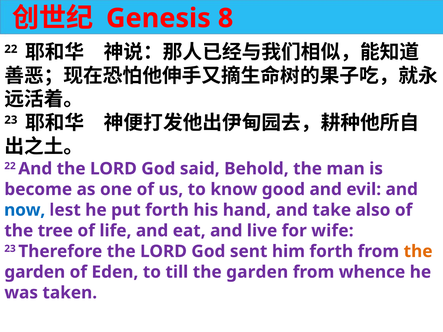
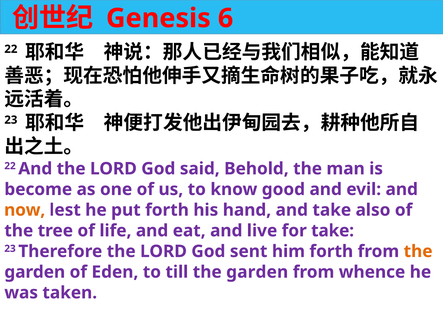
8: 8 -> 6
now colour: blue -> orange
for wife: wife -> take
